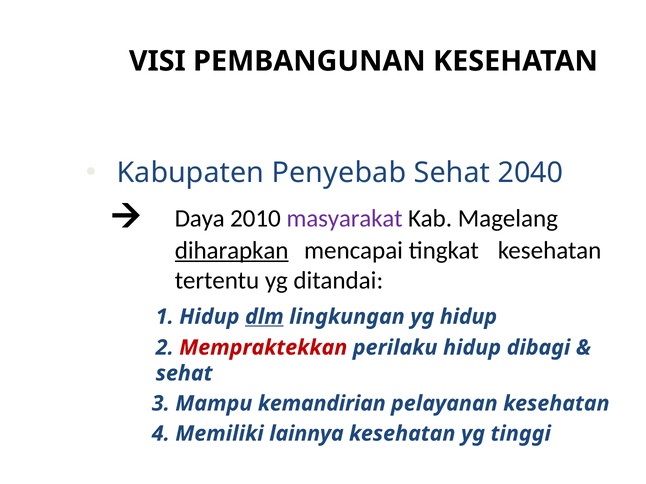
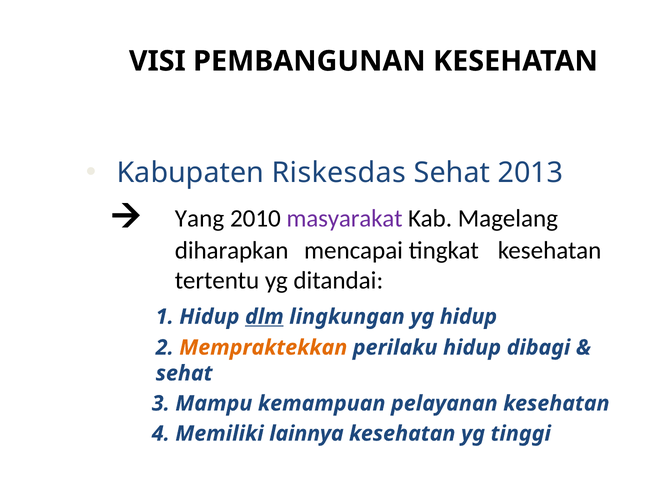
Penyebab: Penyebab -> Riskesdas
2040: 2040 -> 2013
Daya: Daya -> Yang
diharapkan underline: present -> none
Mempraktekkan colour: red -> orange
kemandirian: kemandirian -> kemampuan
